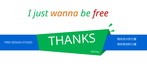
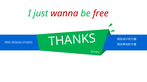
wanna colour: orange -> red
